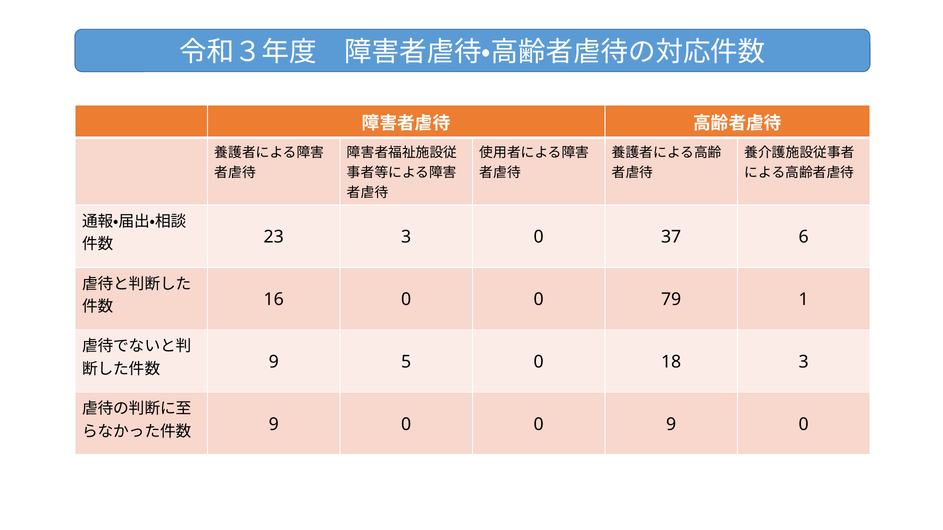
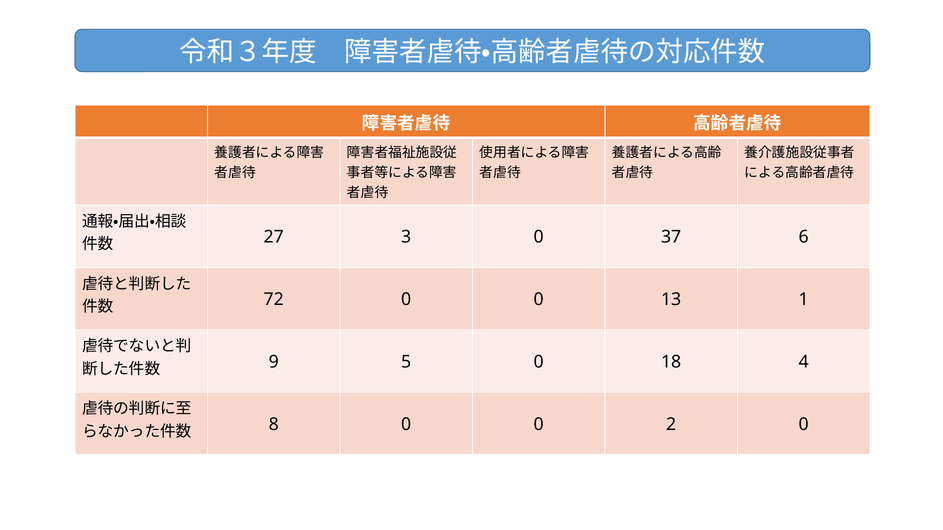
23: 23 -> 27
16: 16 -> 72
79: 79 -> 13
18 3: 3 -> 4
9 at (274, 425): 9 -> 8
0 9: 9 -> 2
